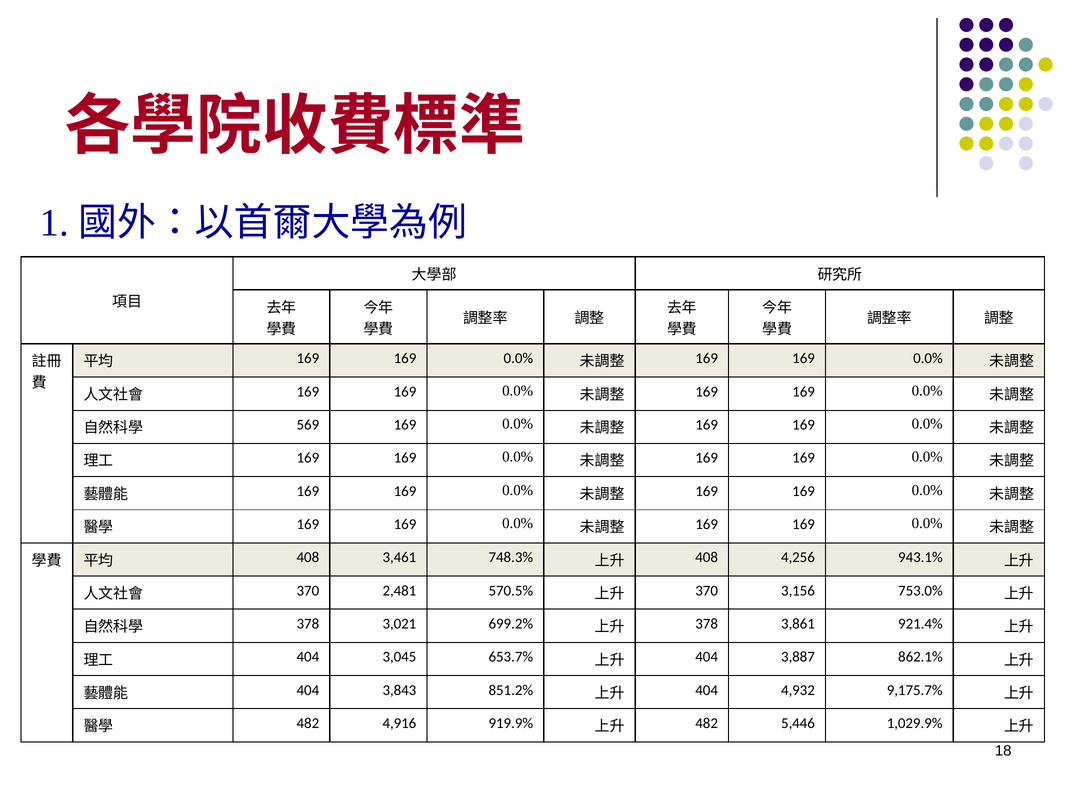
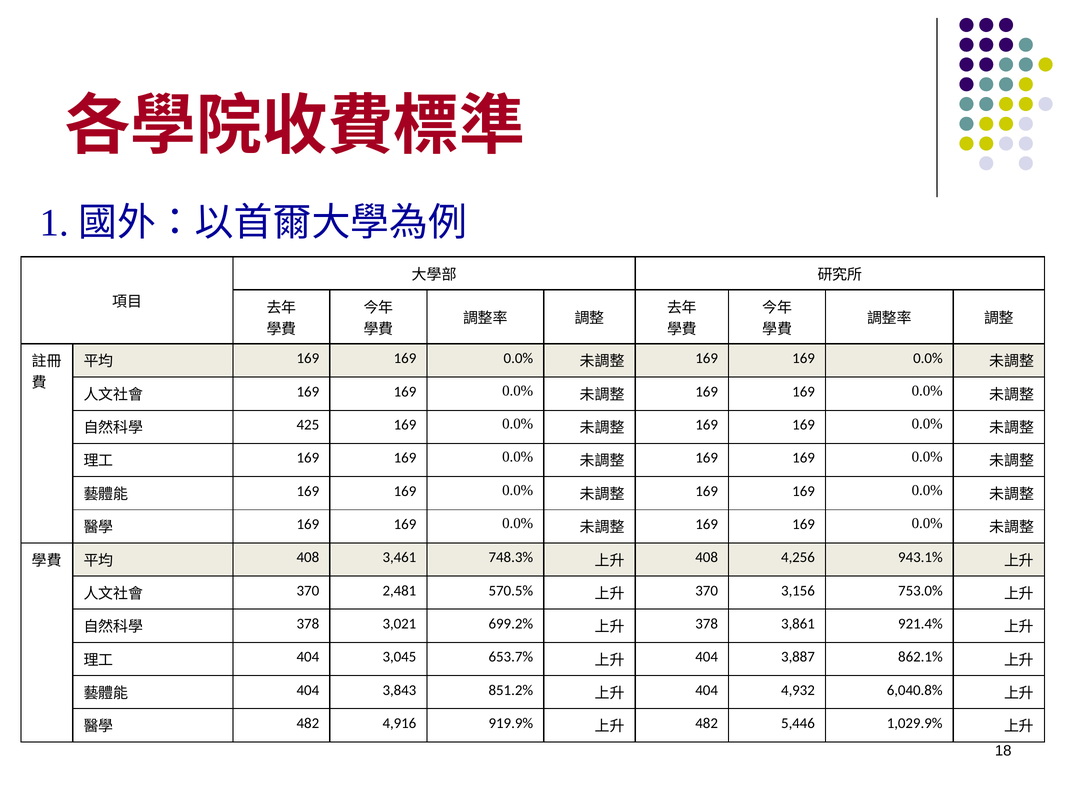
569: 569 -> 425
9,175.7%: 9,175.7% -> 6,040.8%
